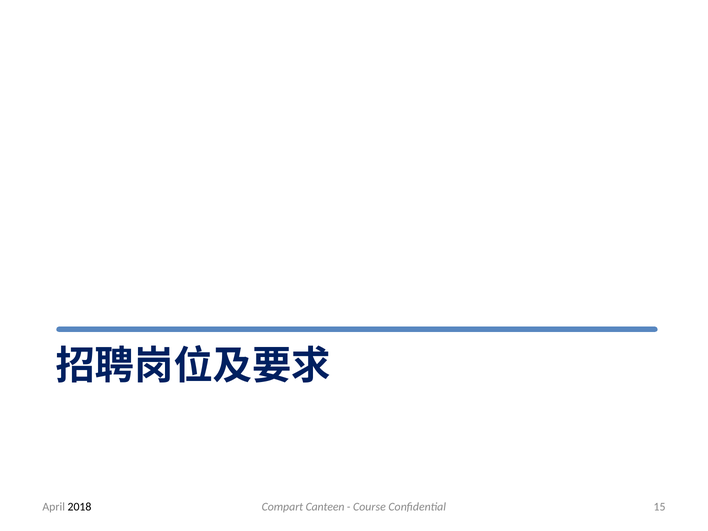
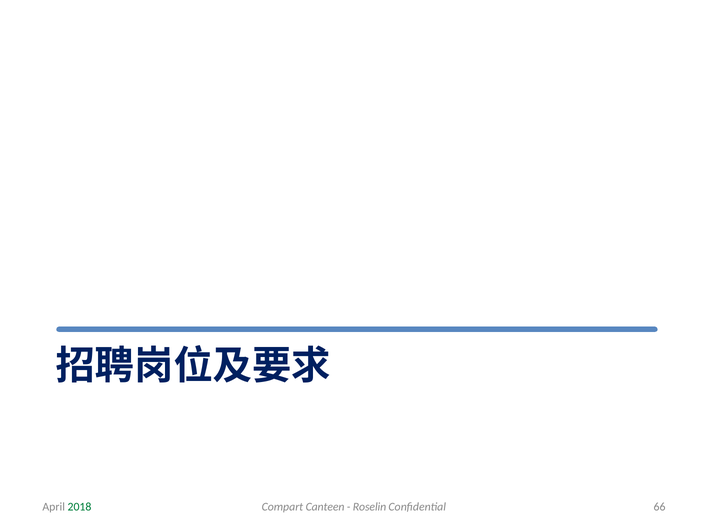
Course: Course -> Roselin
15: 15 -> 66
2018 colour: black -> green
